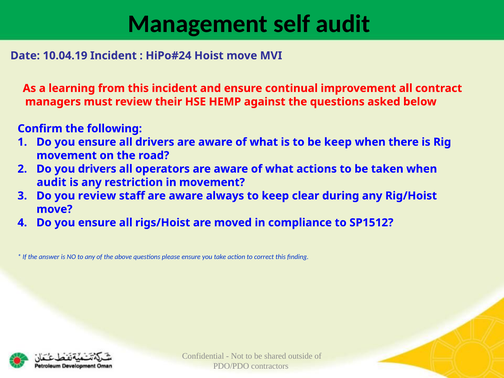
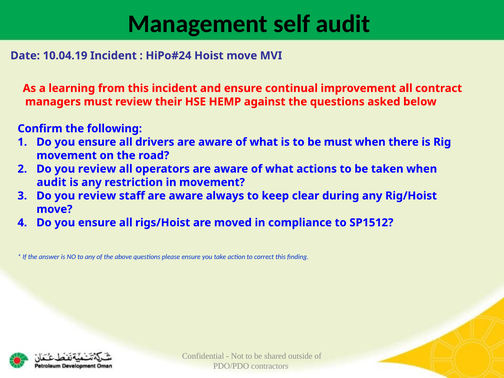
be keep: keep -> must
drivers at (97, 169): drivers -> review
